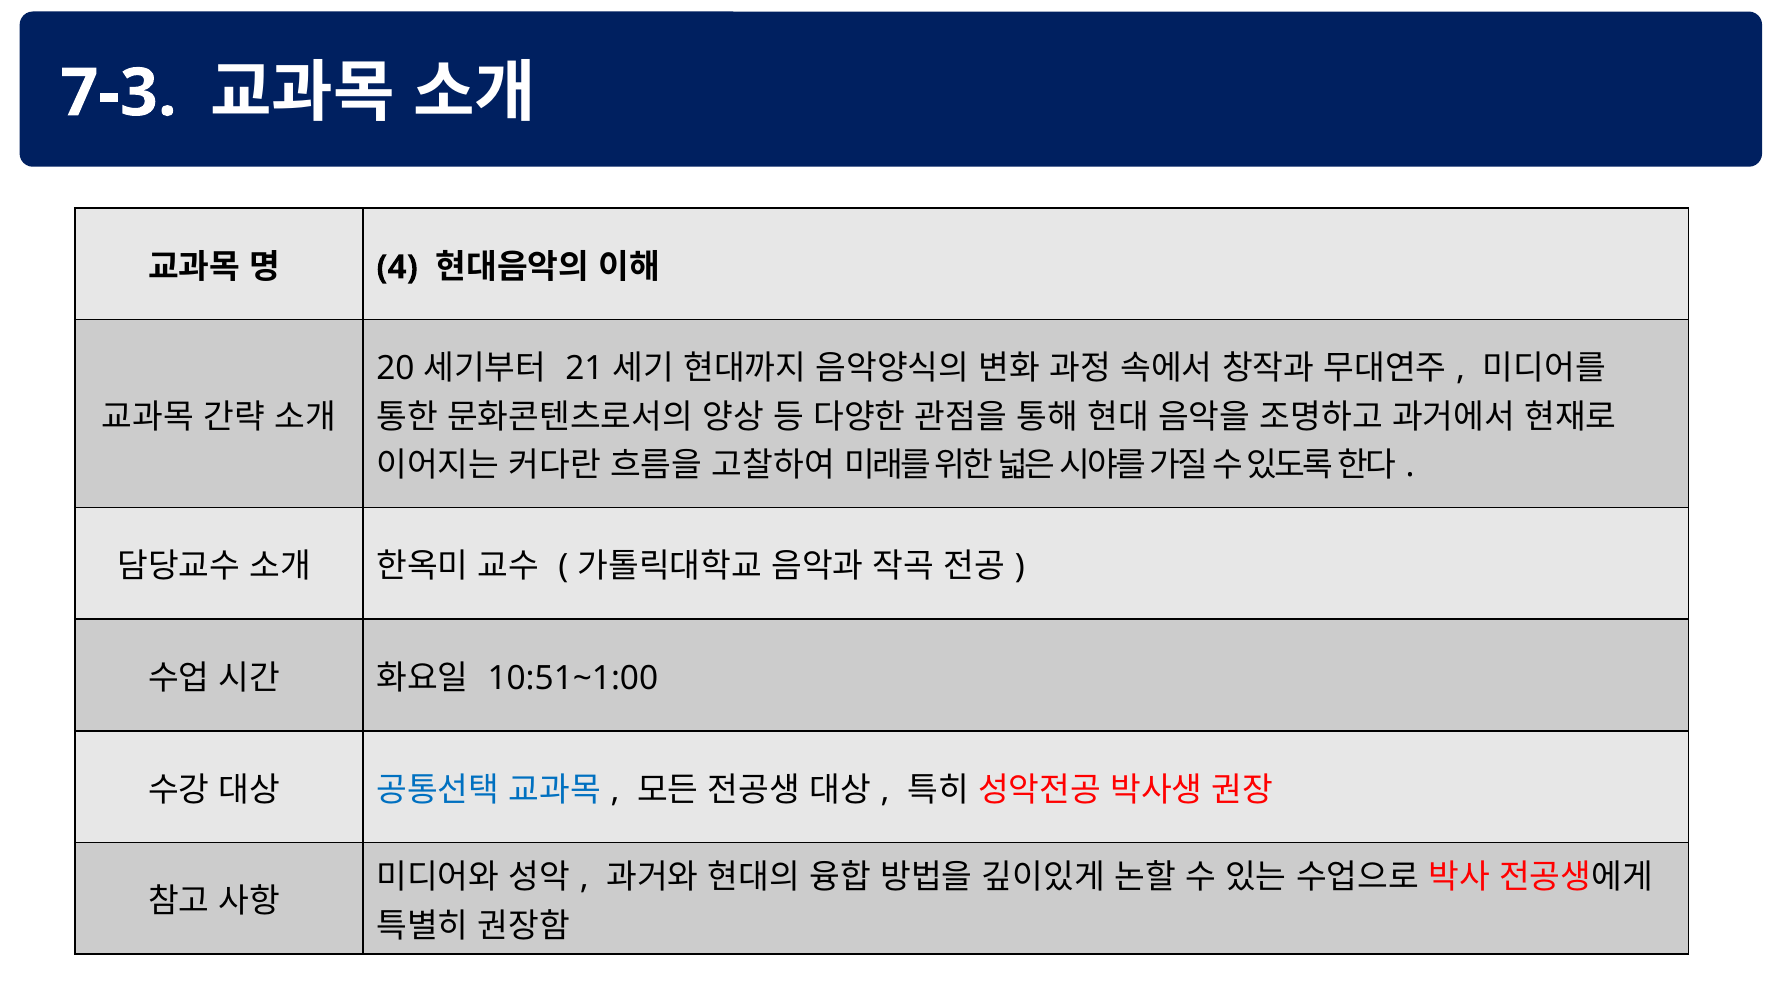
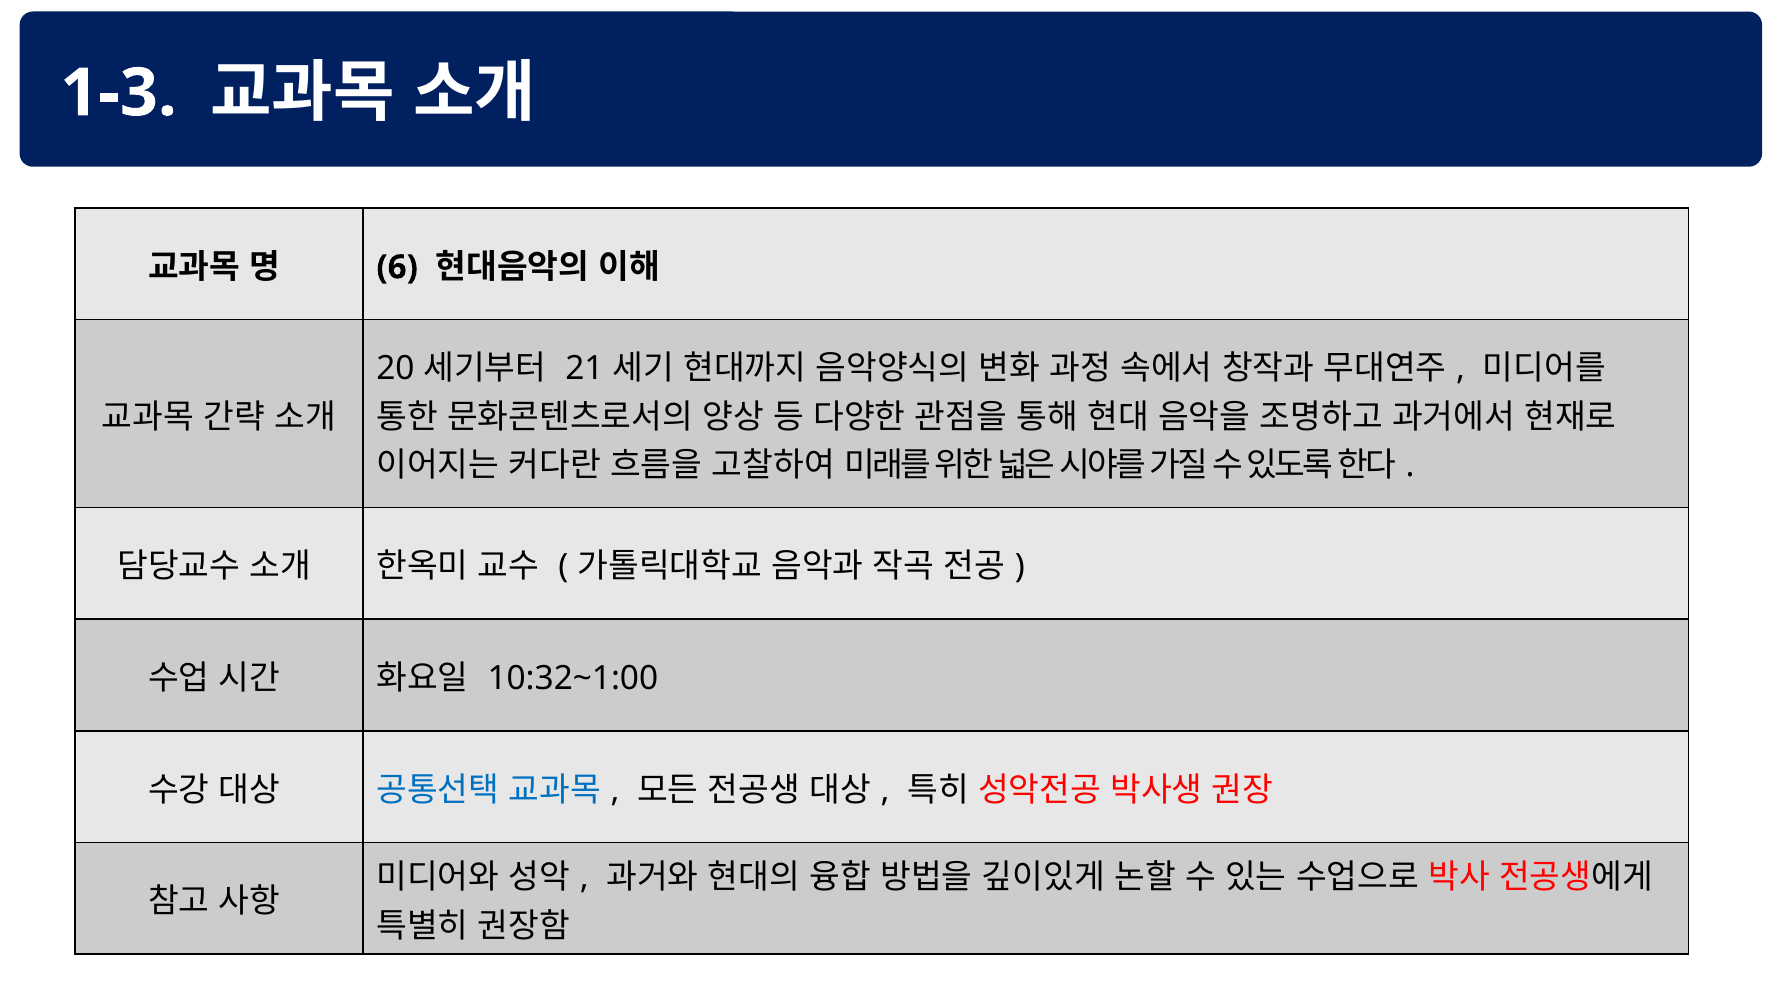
7-3: 7-3 -> 1-3
4: 4 -> 6
10:51~1:00: 10:51~1:00 -> 10:32~1:00
